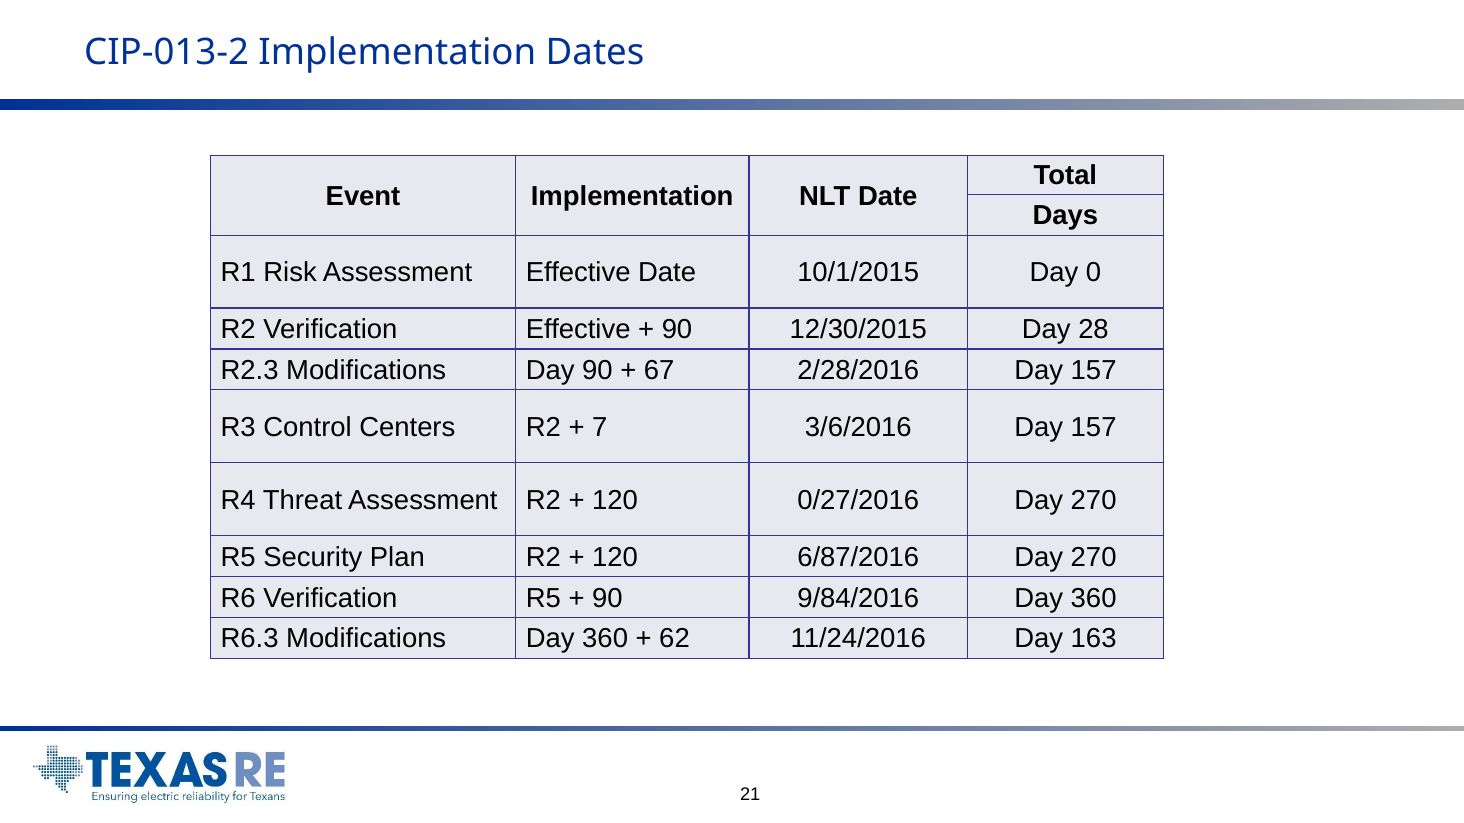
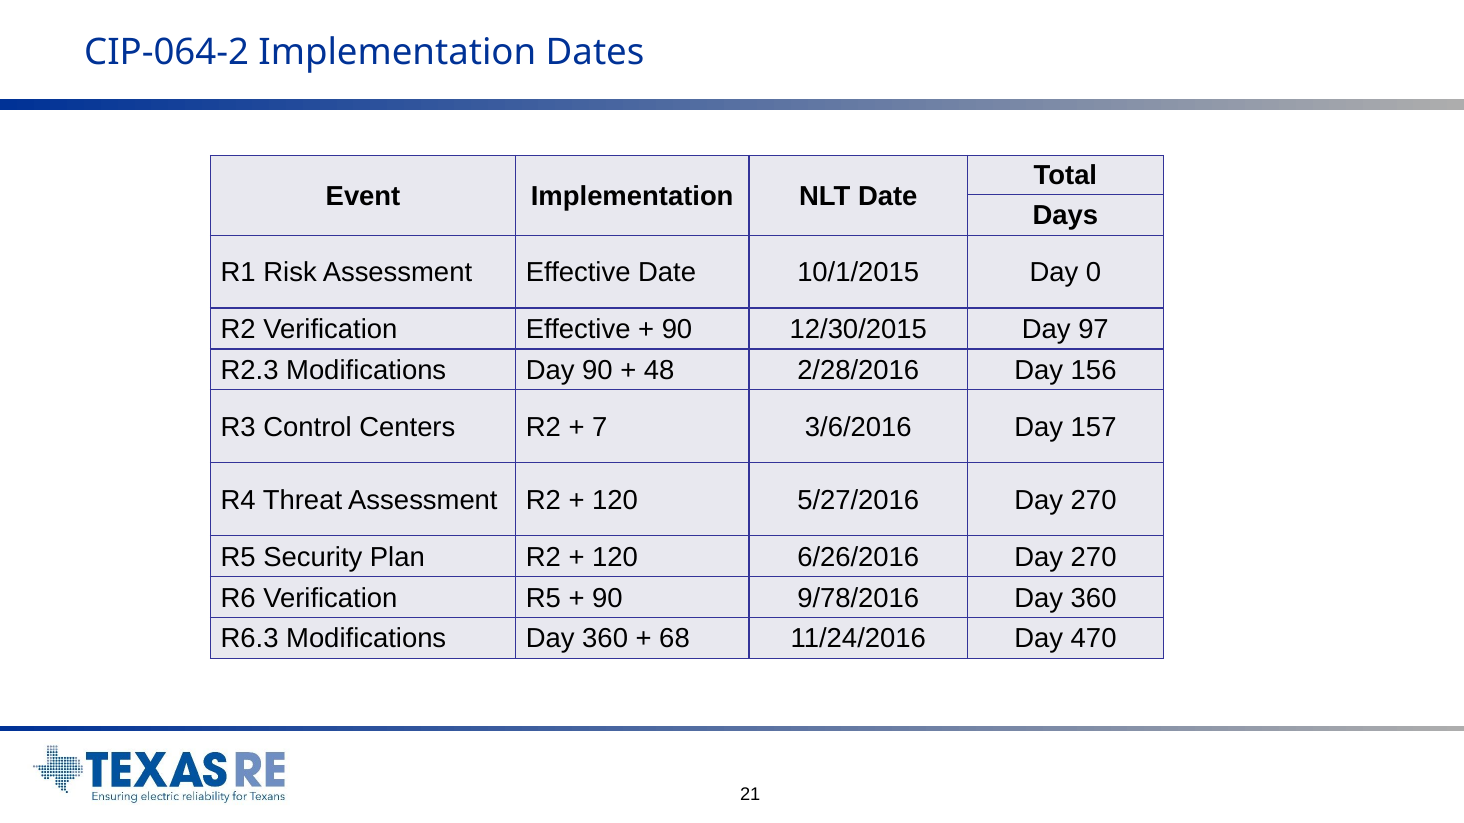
CIP-013-2: CIP-013-2 -> CIP-064-2
28: 28 -> 97
67: 67 -> 48
2/28/2016 Day 157: 157 -> 156
0/27/2016: 0/27/2016 -> 5/27/2016
6/87/2016: 6/87/2016 -> 6/26/2016
9/84/2016: 9/84/2016 -> 9/78/2016
62: 62 -> 68
163: 163 -> 470
